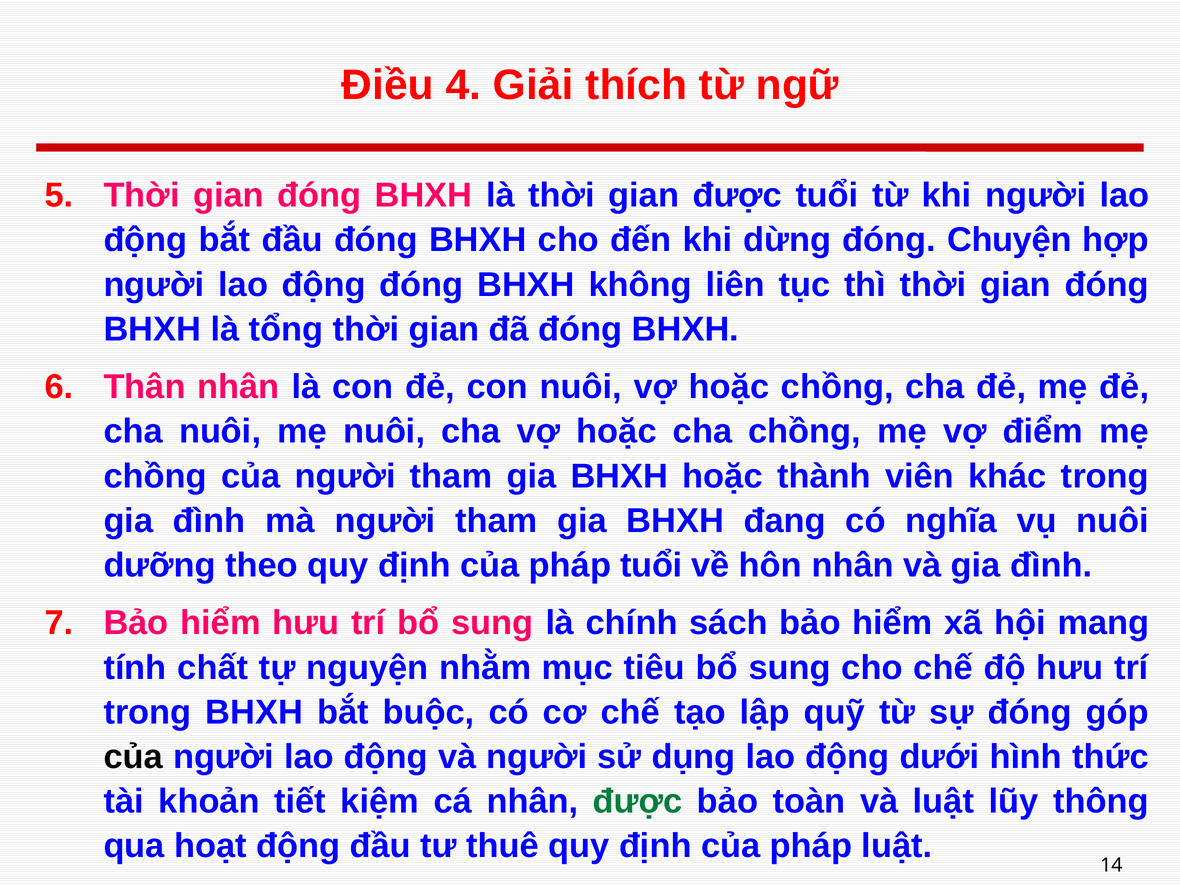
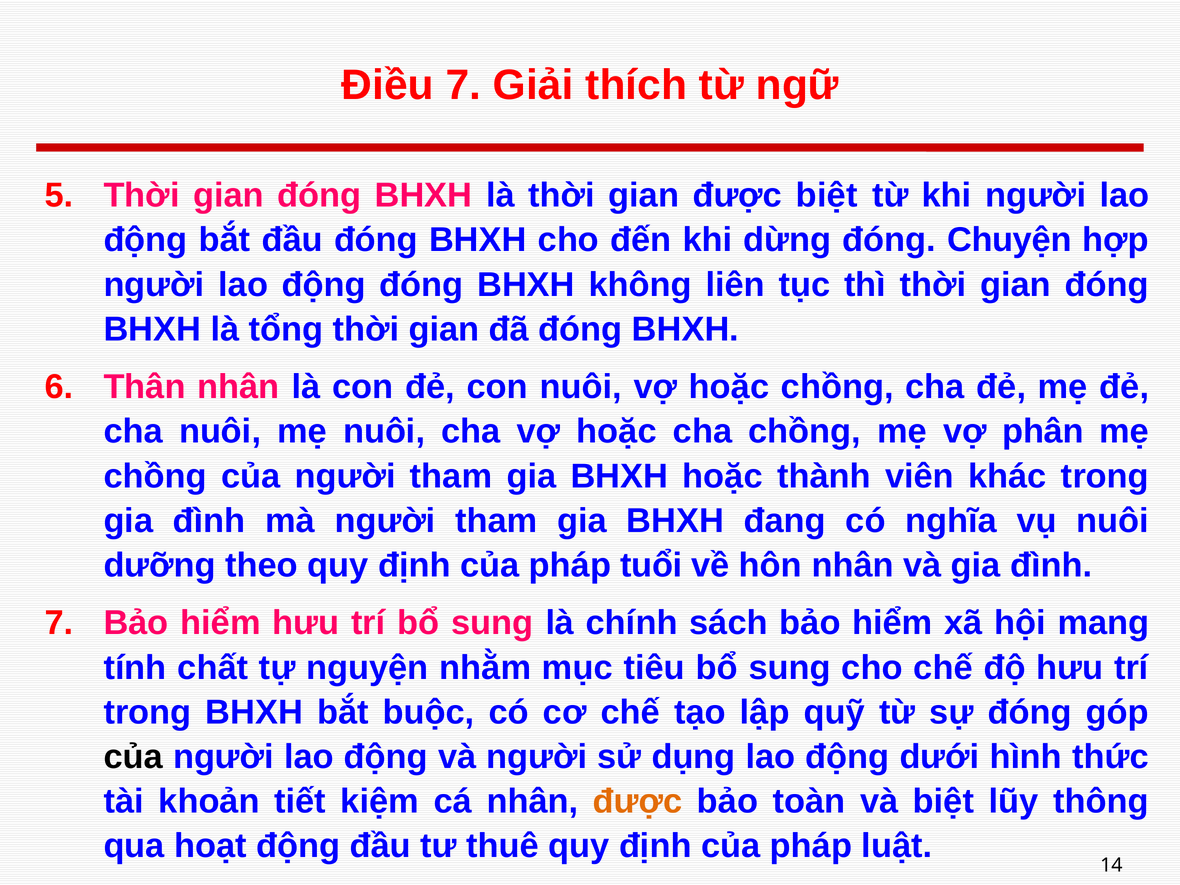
Điều 4: 4 -> 7
được tuổi: tuổi -> biệt
điểm: điểm -> phân
được at (638, 801) colour: green -> orange
và luật: luật -> biệt
